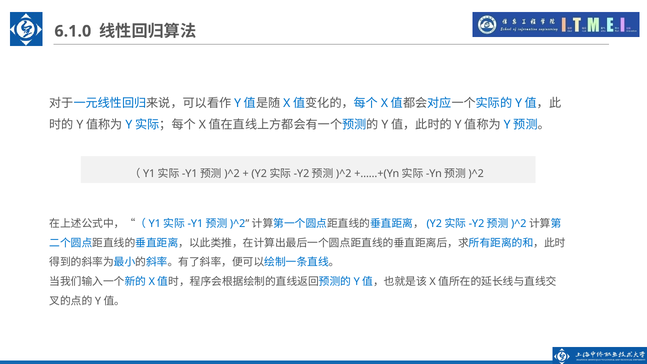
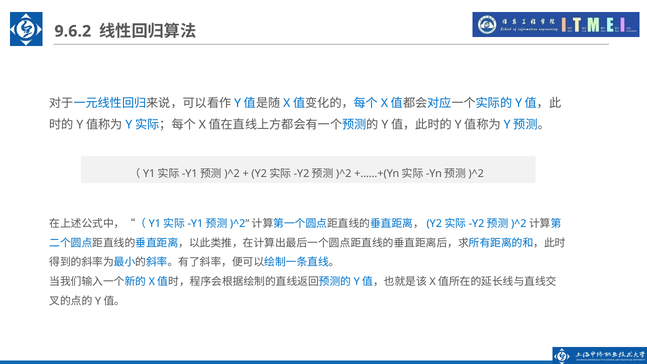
6.1.0: 6.1.0 -> 9.6.2
